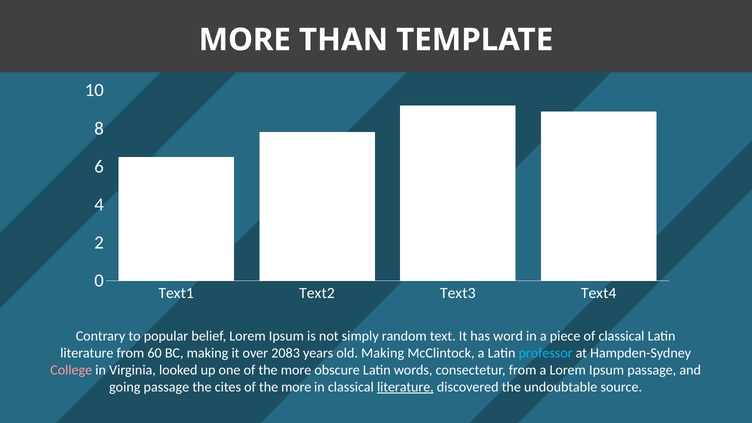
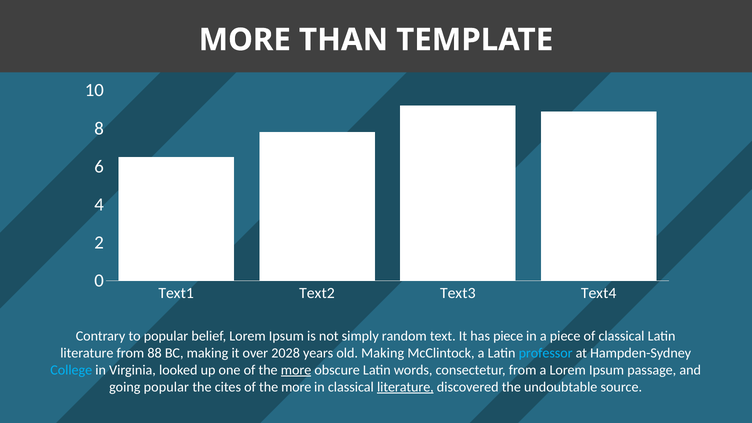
has word: word -> piece
60: 60 -> 88
2083: 2083 -> 2028
College colour: pink -> light blue
more at (296, 370) underline: none -> present
going passage: passage -> popular
